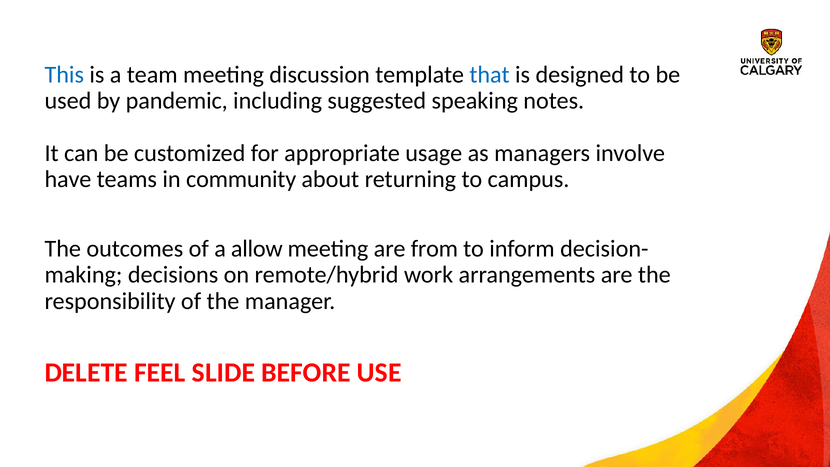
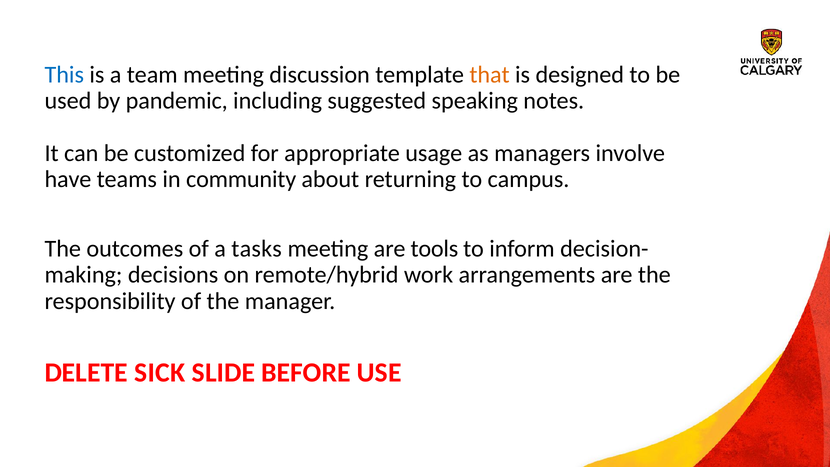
that colour: blue -> orange
allow: allow -> tasks
from: from -> tools
FEEL: FEEL -> SICK
